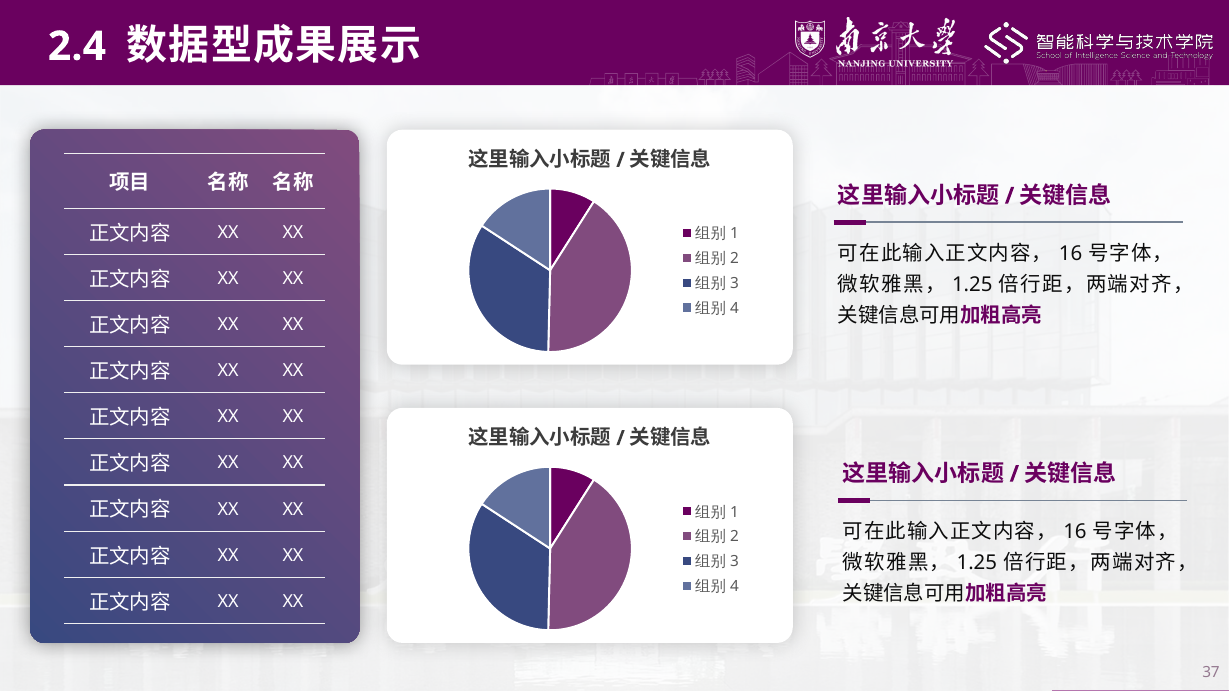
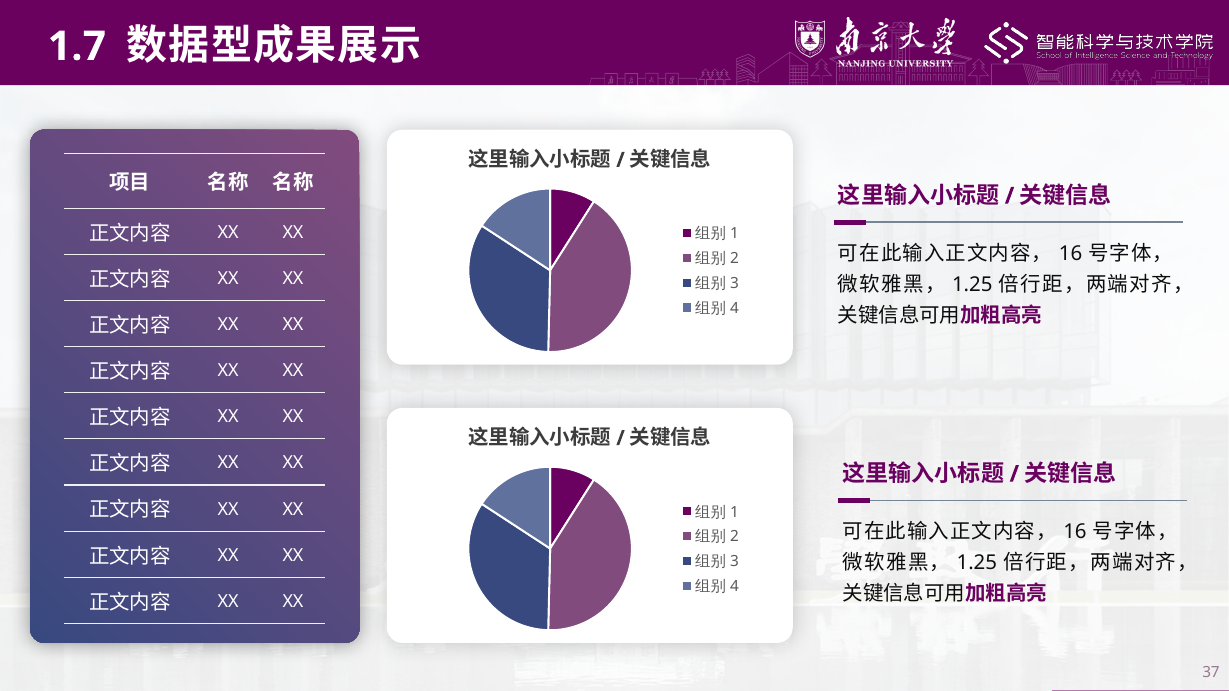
2.4: 2.4 -> 1.7
